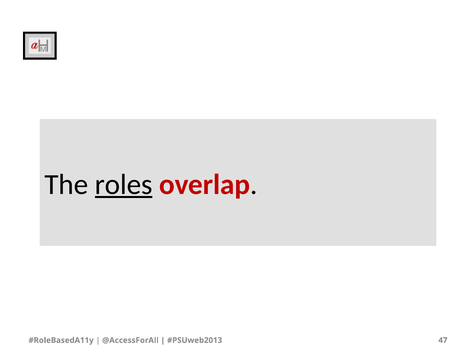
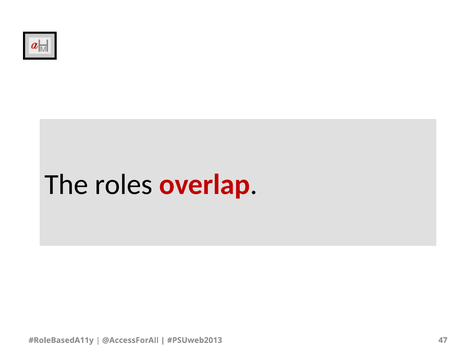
roles underline: present -> none
